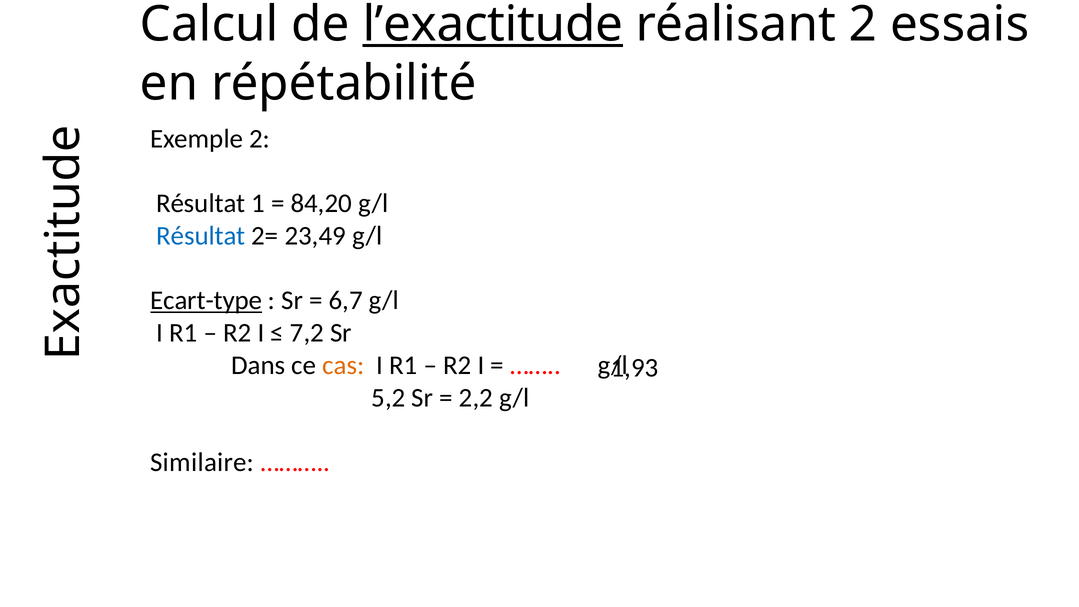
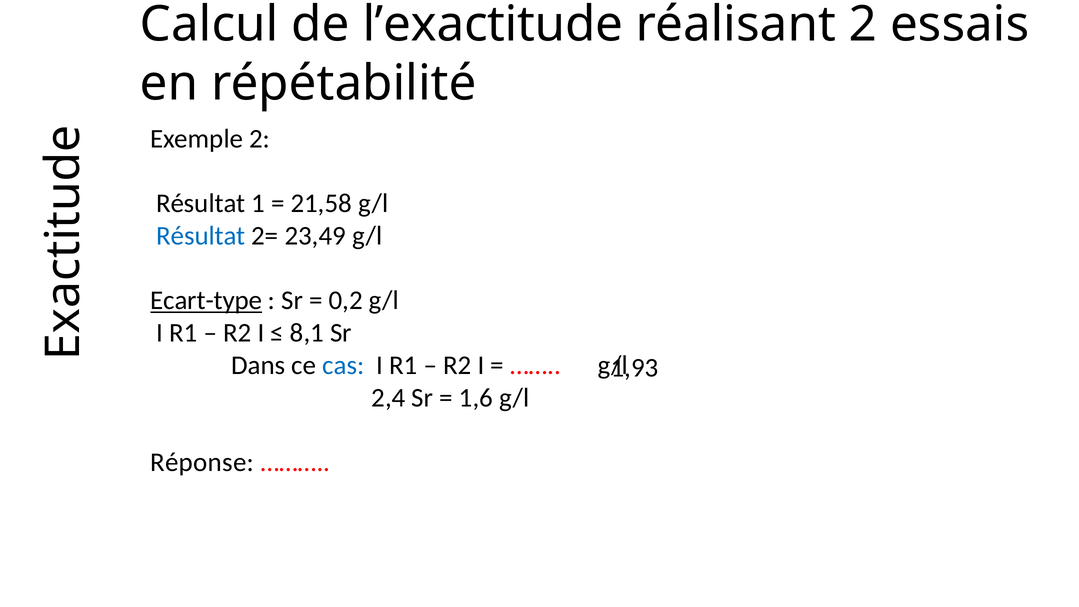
l’exactitude underline: present -> none
84,20: 84,20 -> 21,58
6,7: 6,7 -> 0,2
7,2: 7,2 -> 8,1
cas colour: orange -> blue
5,2: 5,2 -> 2,4
2,2: 2,2 -> 1,6
Similaire: Similaire -> Réponse
